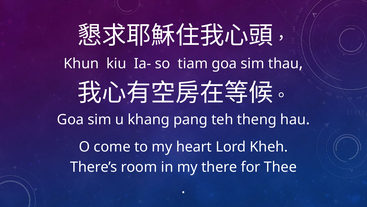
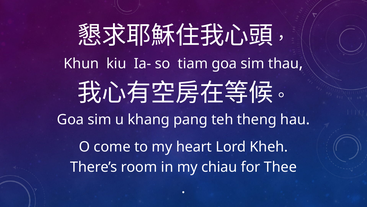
there: there -> chiau
